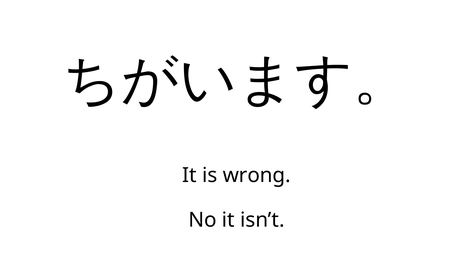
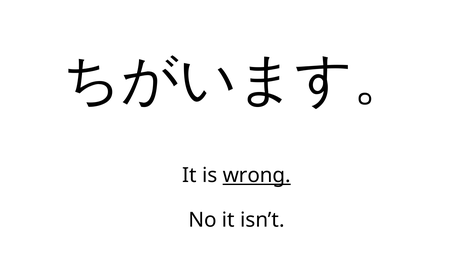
wrong underline: none -> present
